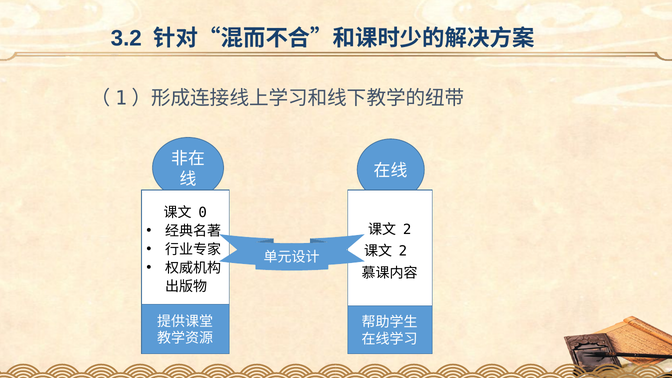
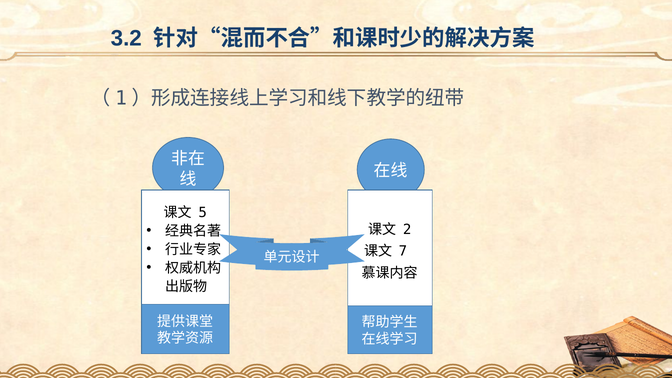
0: 0 -> 5
2 at (403, 251): 2 -> 7
